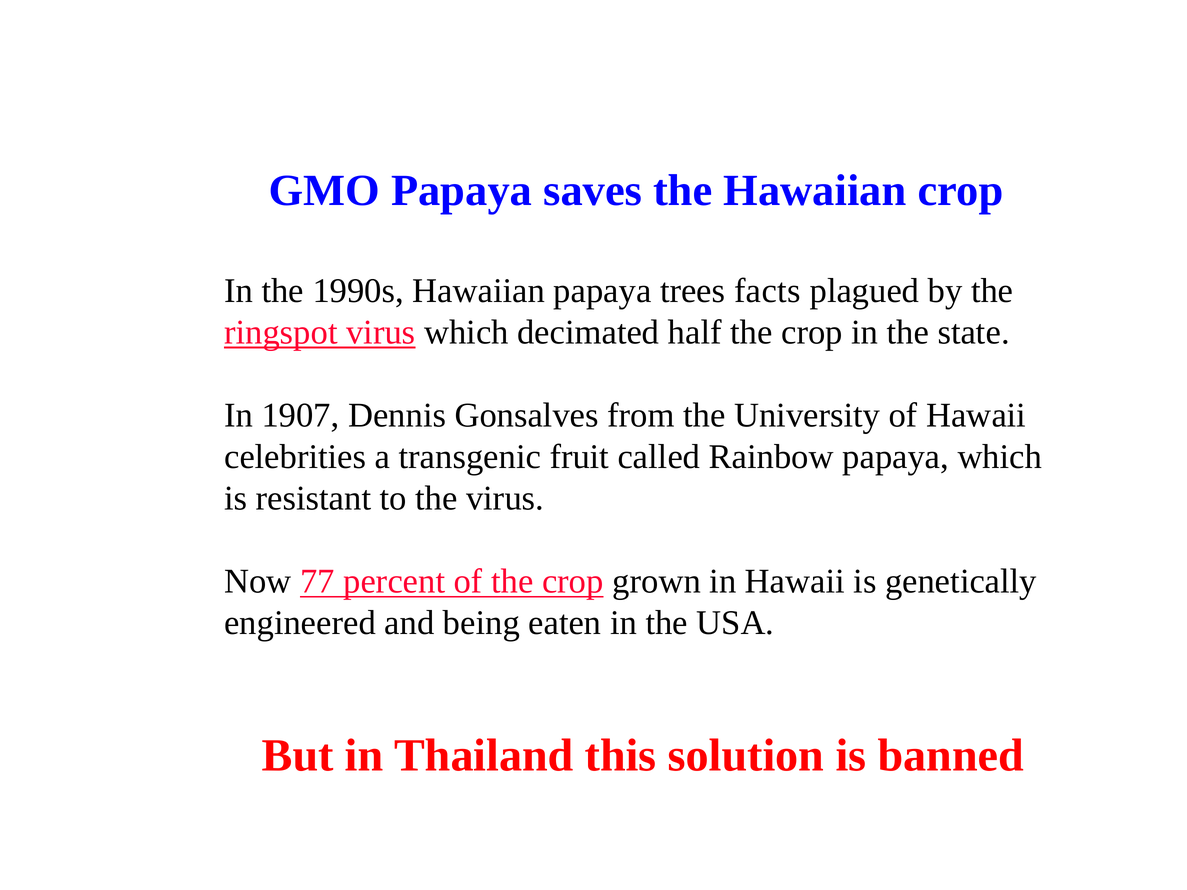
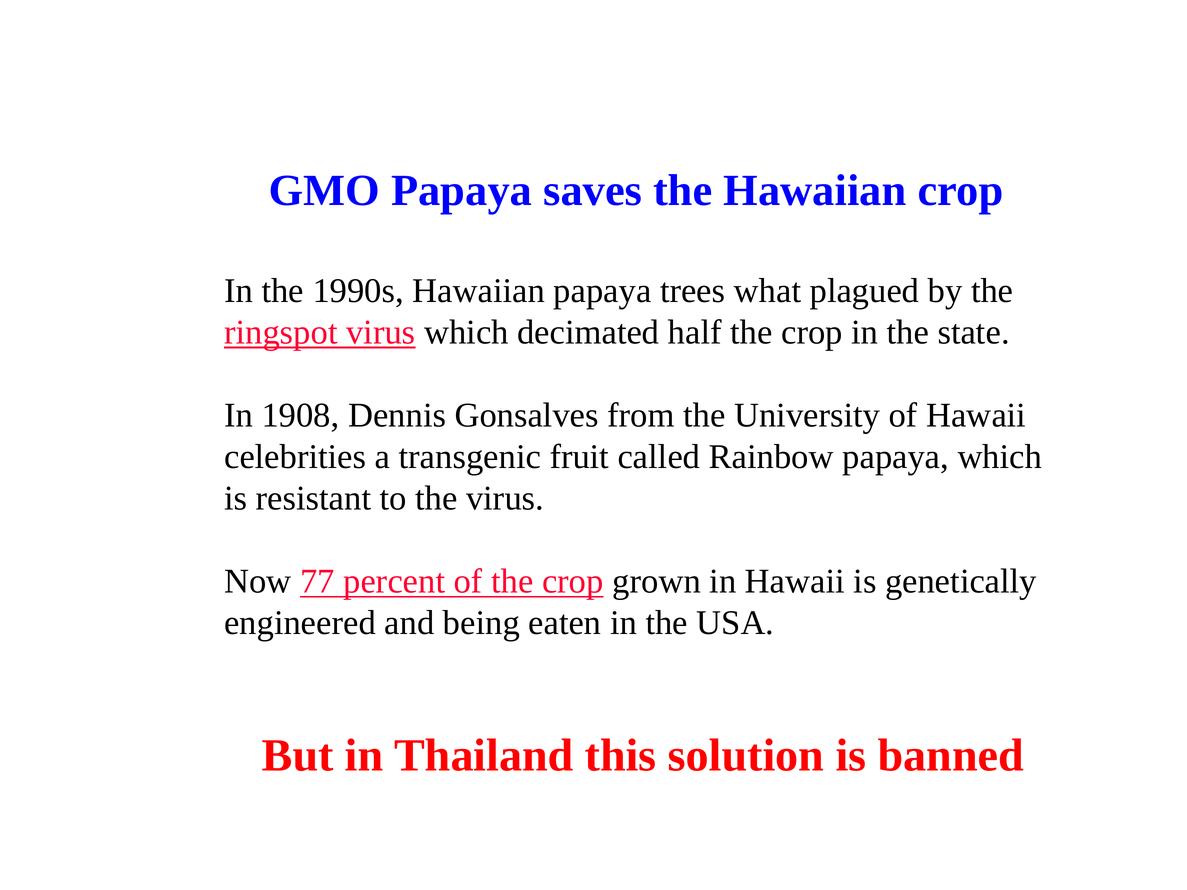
facts: facts -> what
1907: 1907 -> 1908
